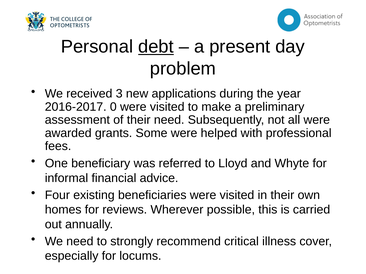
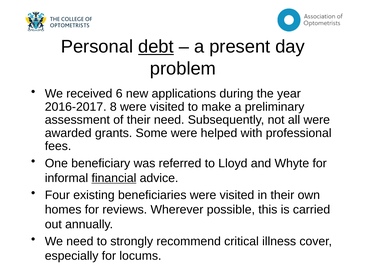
3: 3 -> 6
0: 0 -> 8
financial underline: none -> present
